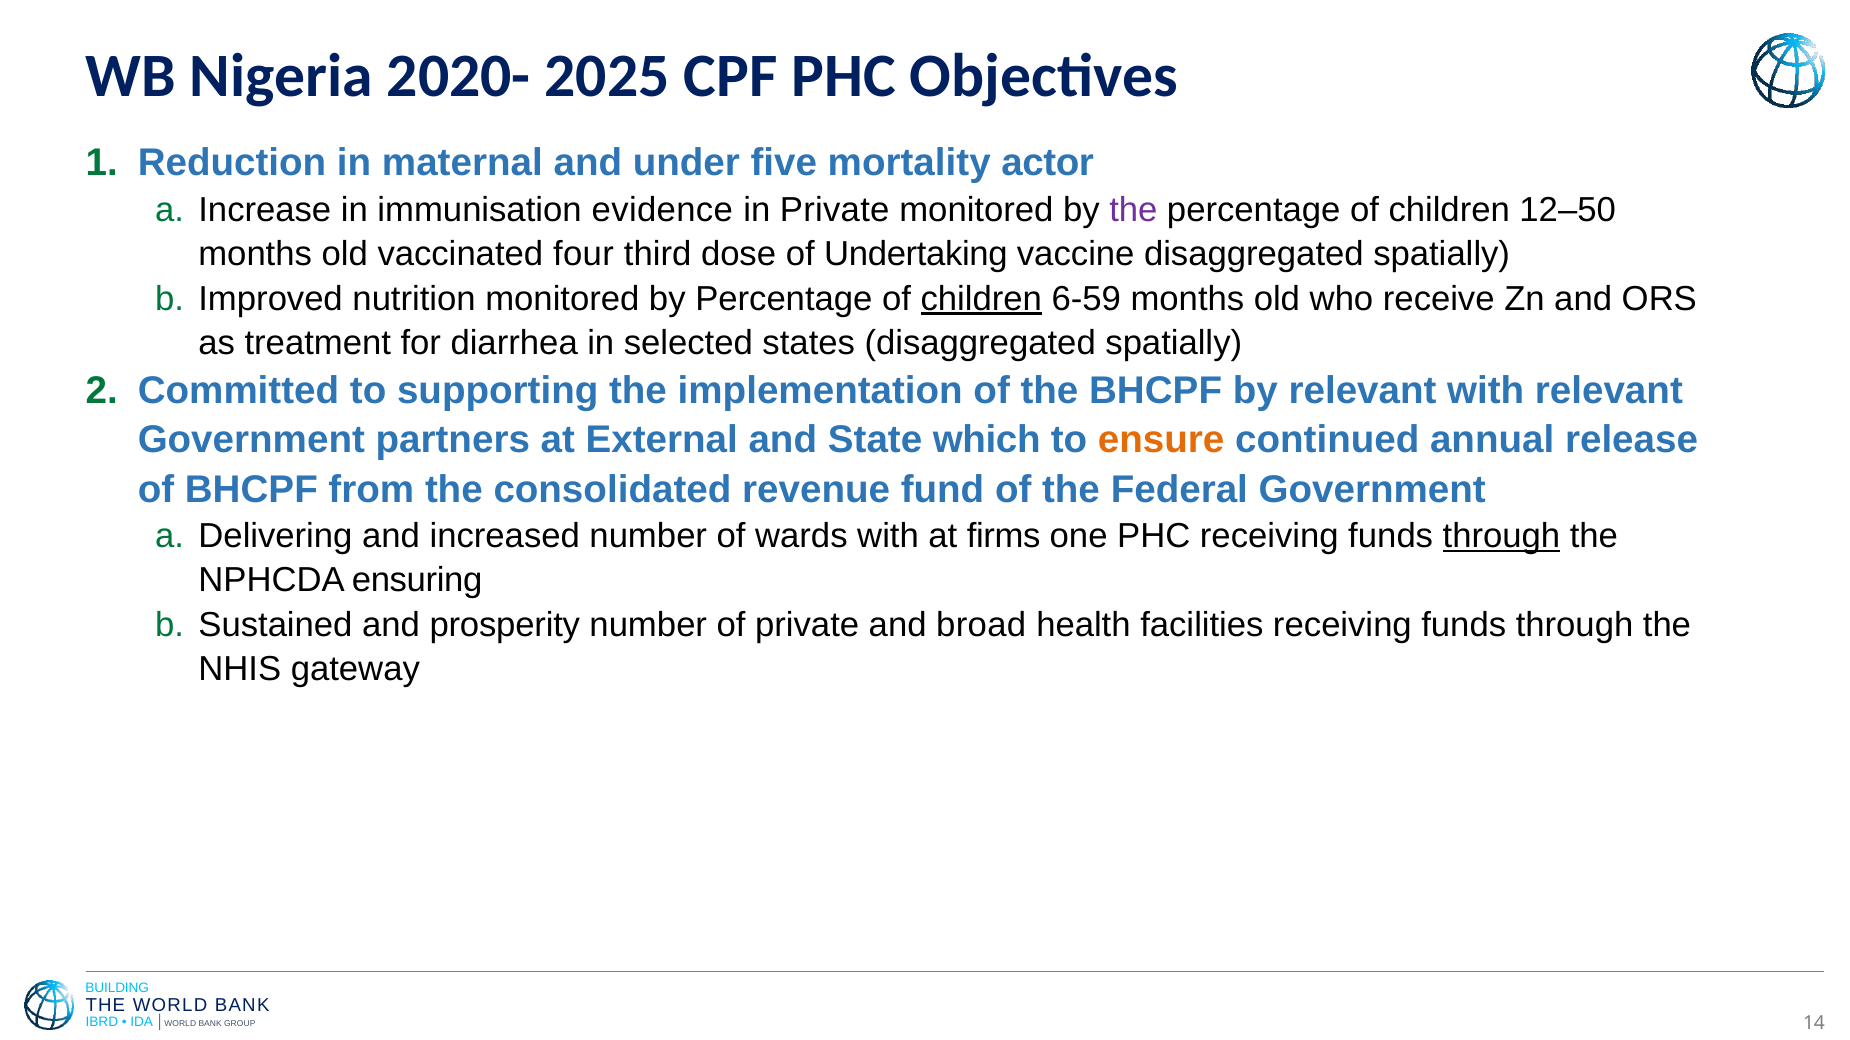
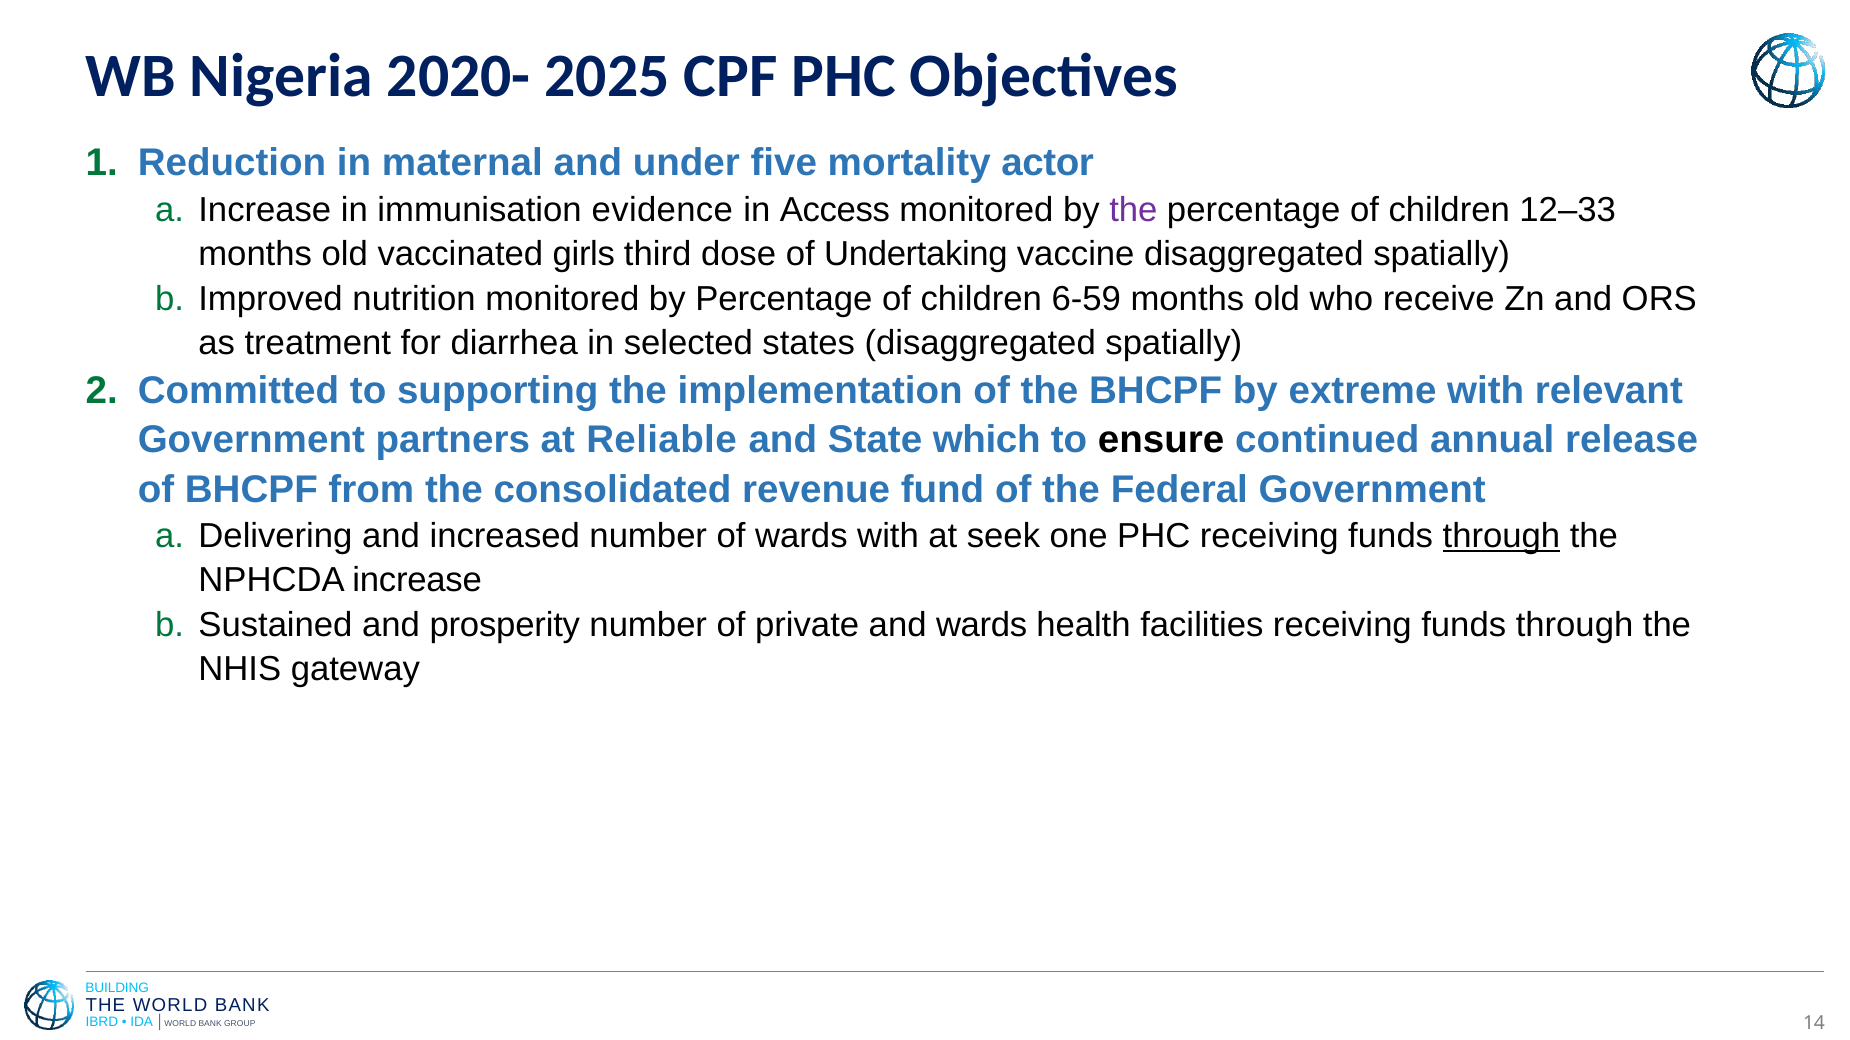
in Private: Private -> Access
12–50: 12–50 -> 12–33
four: four -> girls
children at (981, 299) underline: present -> none
by relevant: relevant -> extreme
External: External -> Reliable
ensure colour: orange -> black
firms: firms -> seek
NPHCDA ensuring: ensuring -> increase
and broad: broad -> wards
